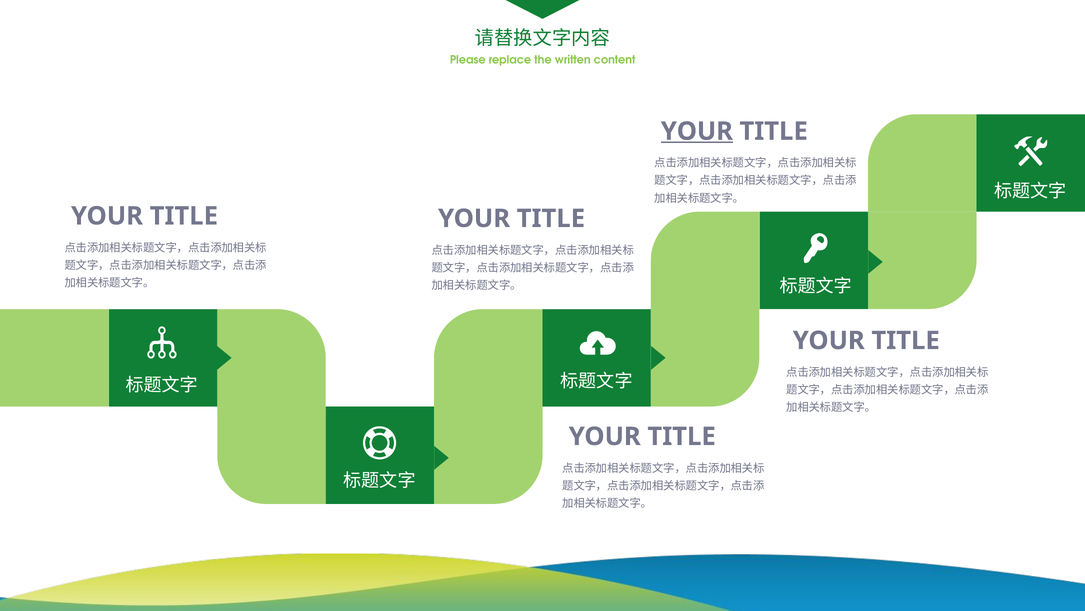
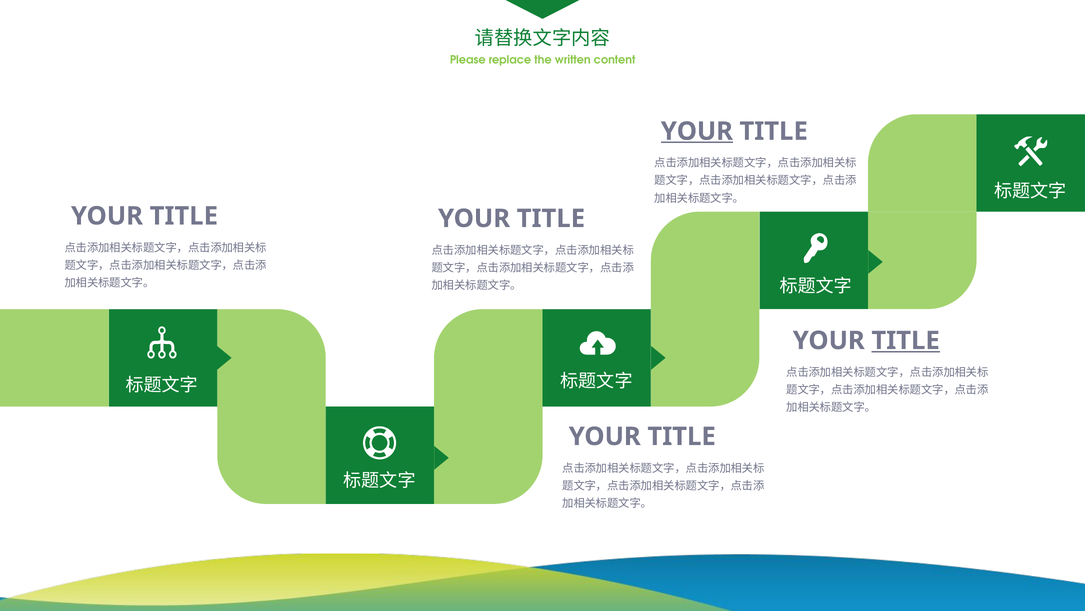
TITLE at (906, 340) underline: none -> present
